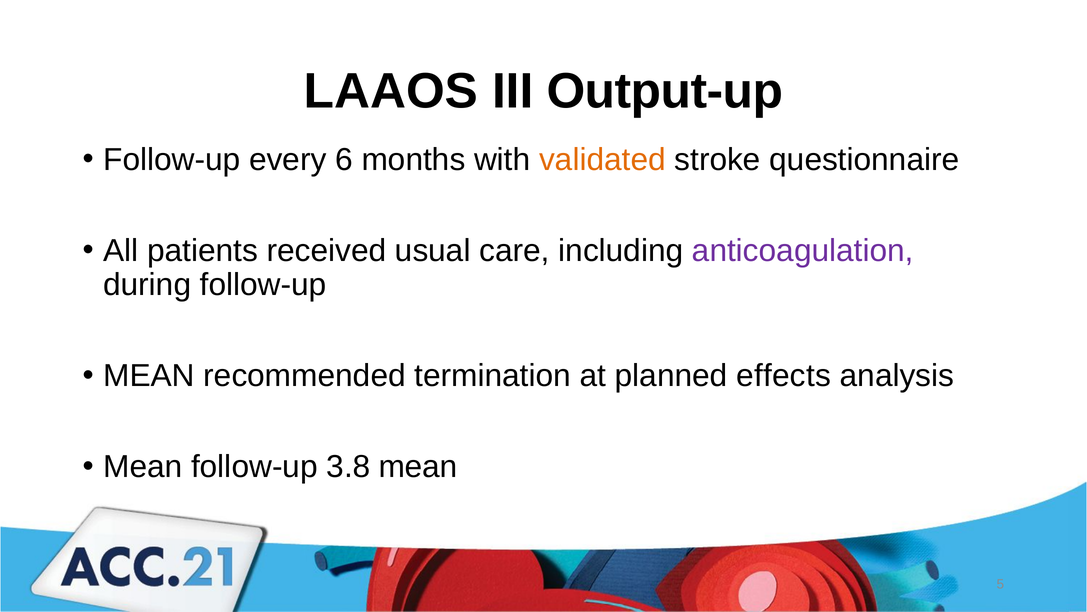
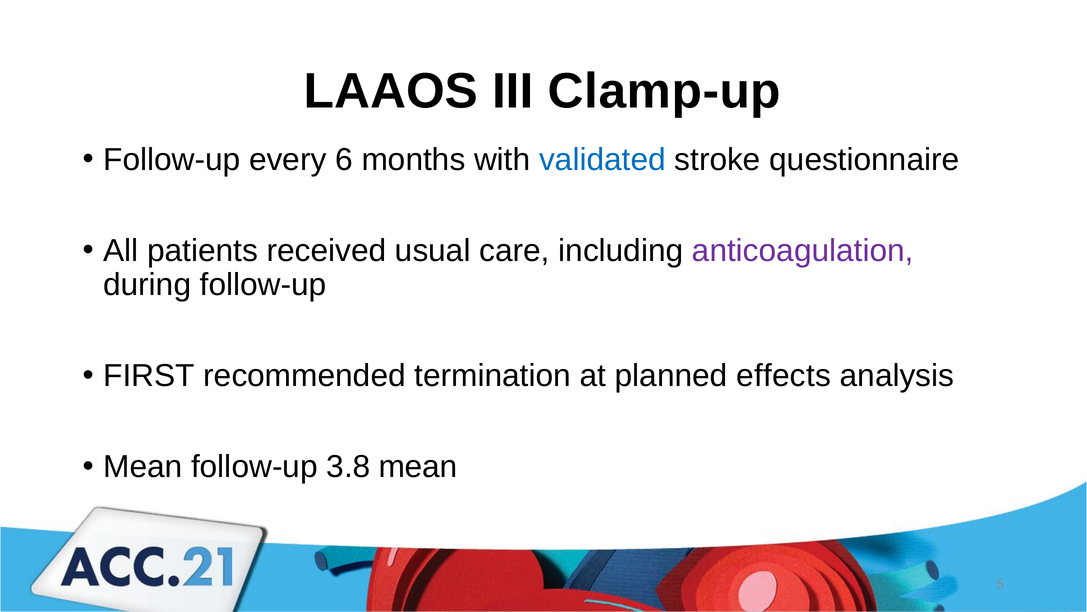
Output-up: Output-up -> Clamp-up
validated colour: orange -> blue
MEAN at (149, 376): MEAN -> FIRST
